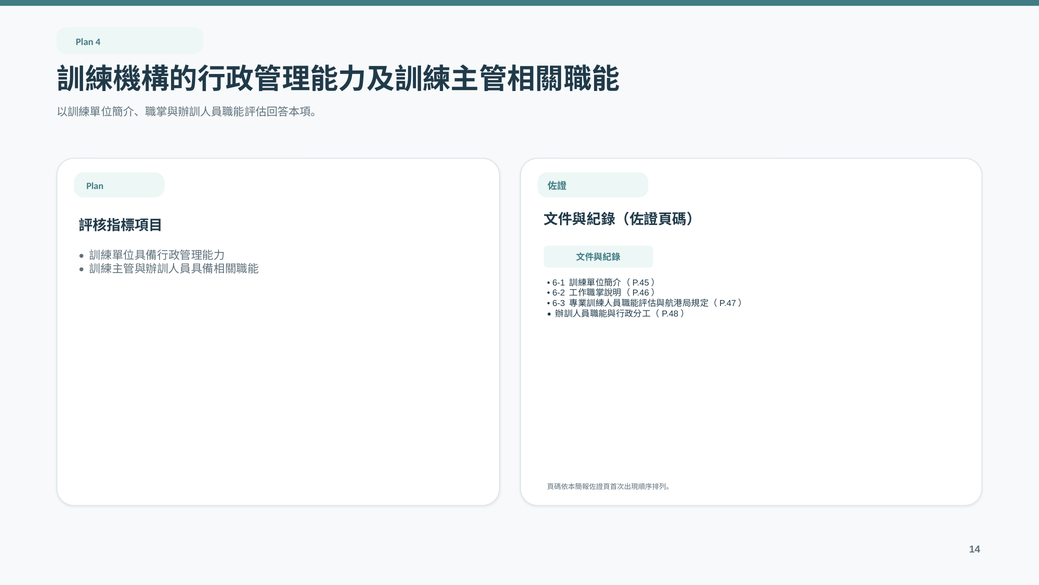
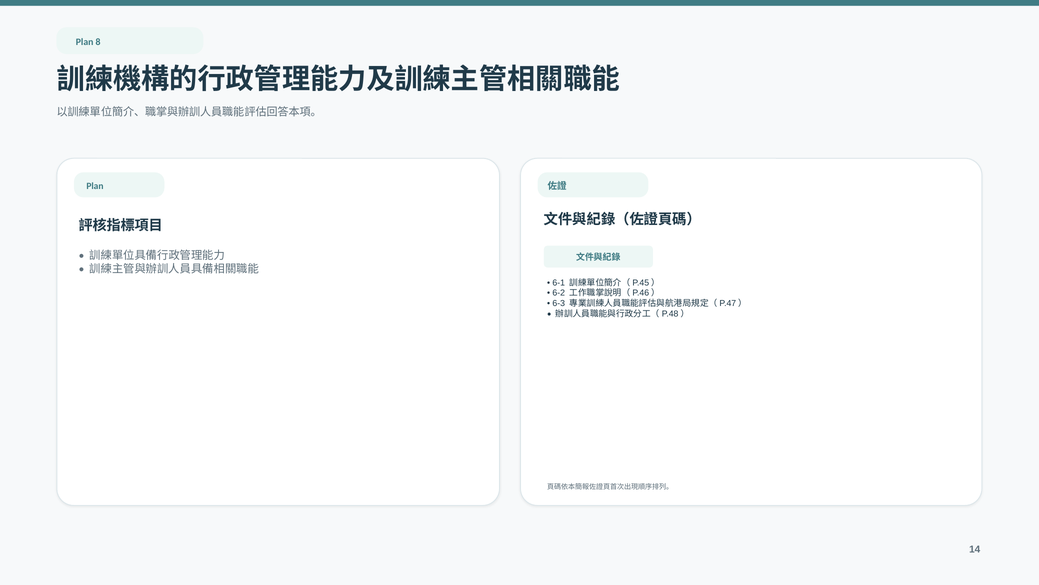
4: 4 -> 8
